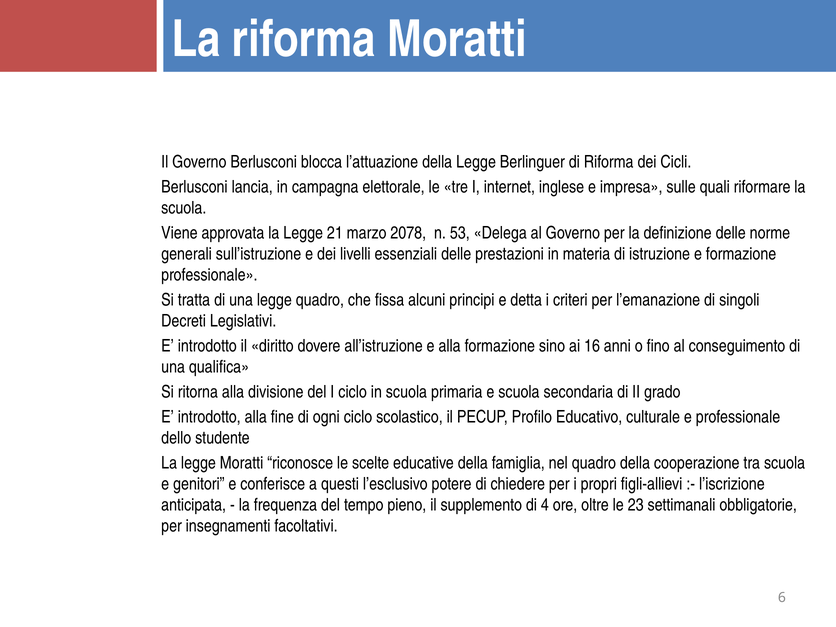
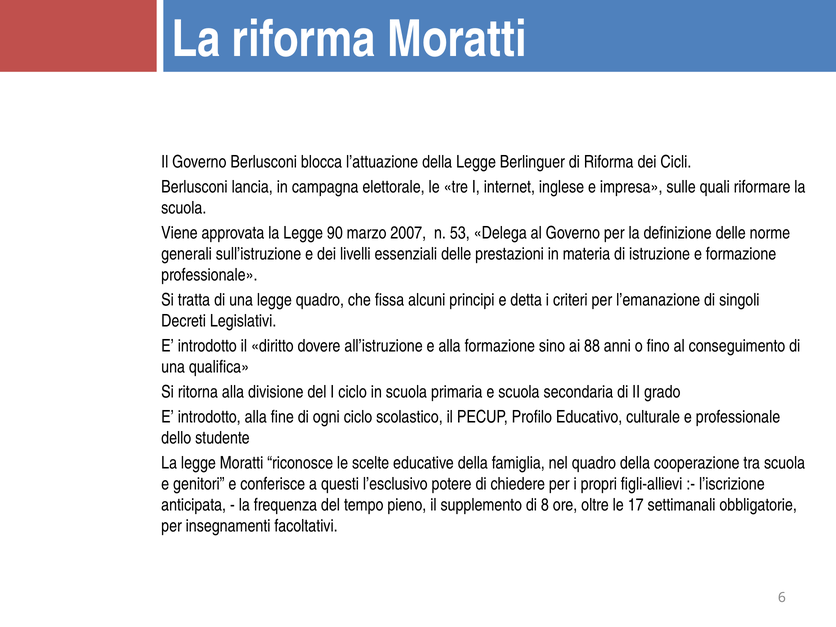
21: 21 -> 90
2078: 2078 -> 2007
16: 16 -> 88
4: 4 -> 8
23: 23 -> 17
